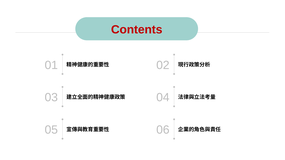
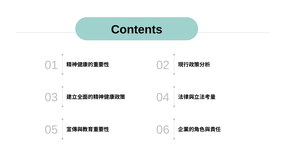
Contents colour: red -> black
